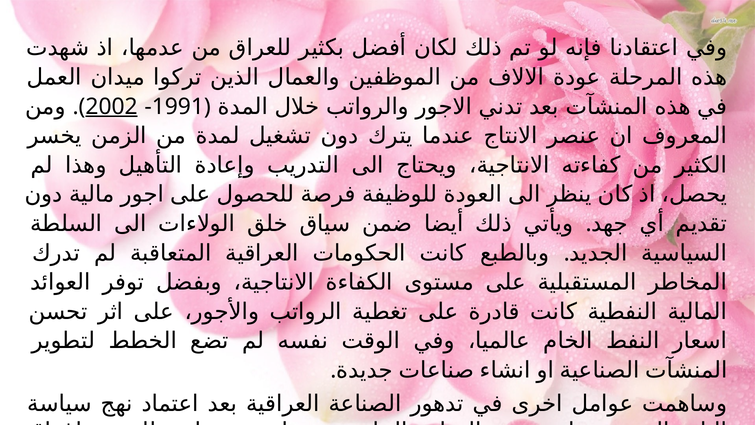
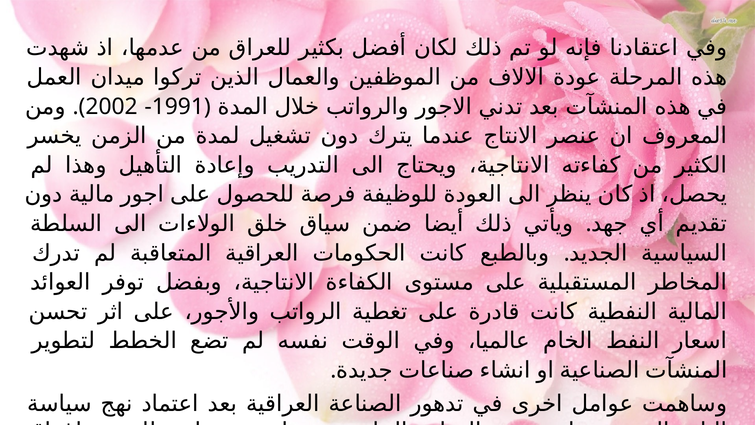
2002 underline: present -> none
